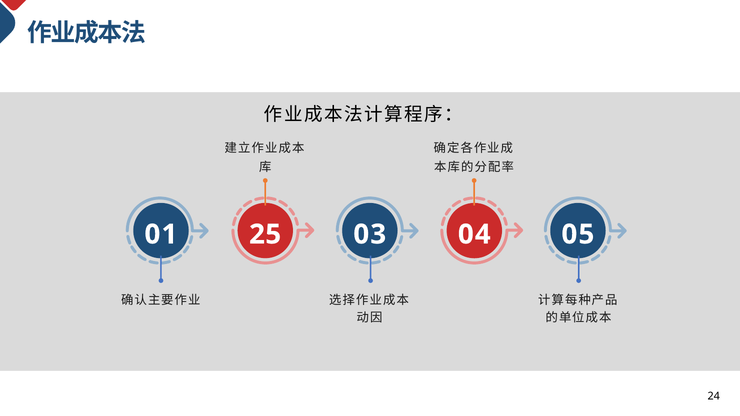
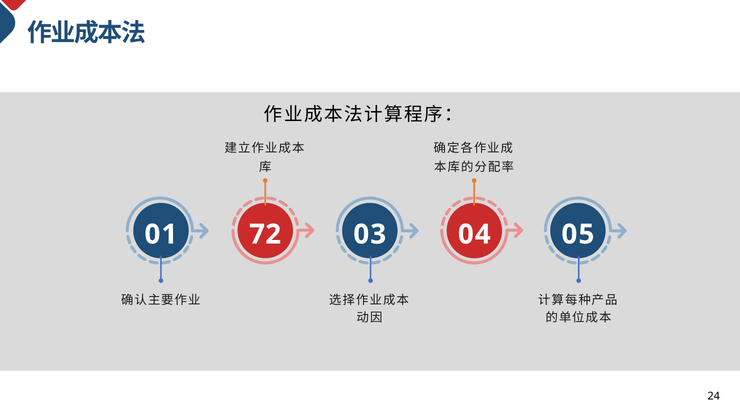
25: 25 -> 72
